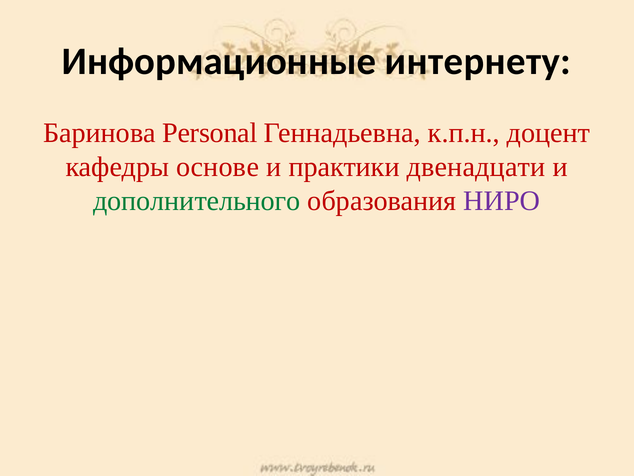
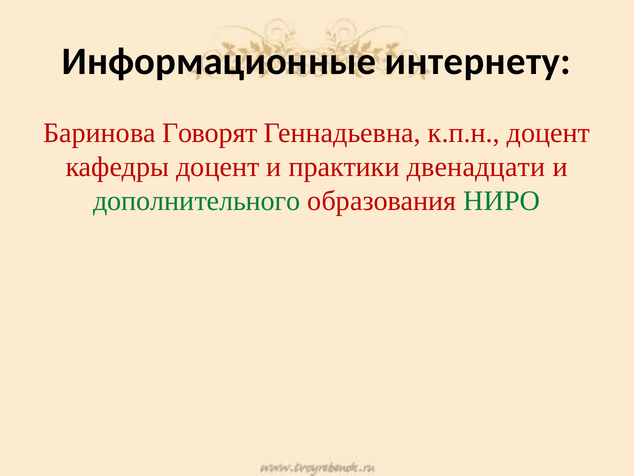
Personal: Personal -> Говорят
кафедры основе: основе -> доцент
НИРО colour: purple -> green
